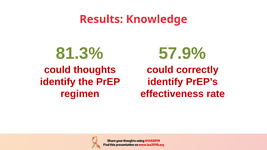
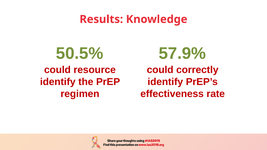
81.3%: 81.3% -> 50.5%
thoughts: thoughts -> resource
